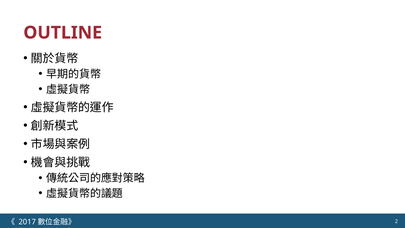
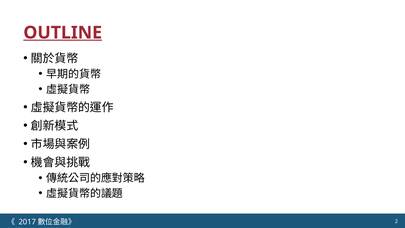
OUTLINE underline: none -> present
